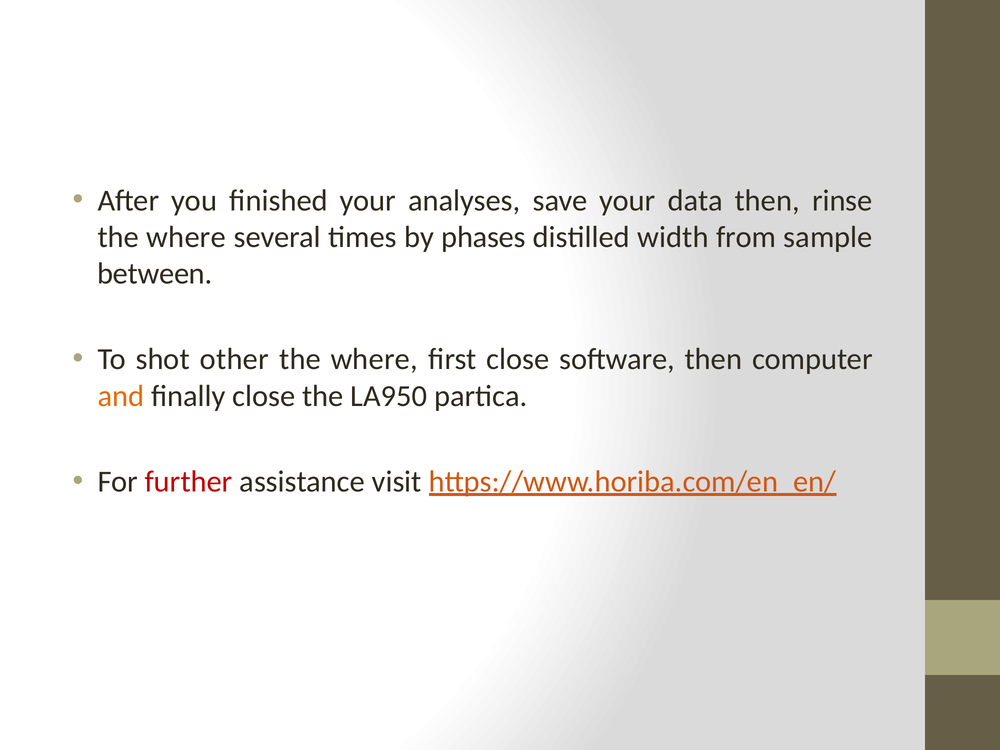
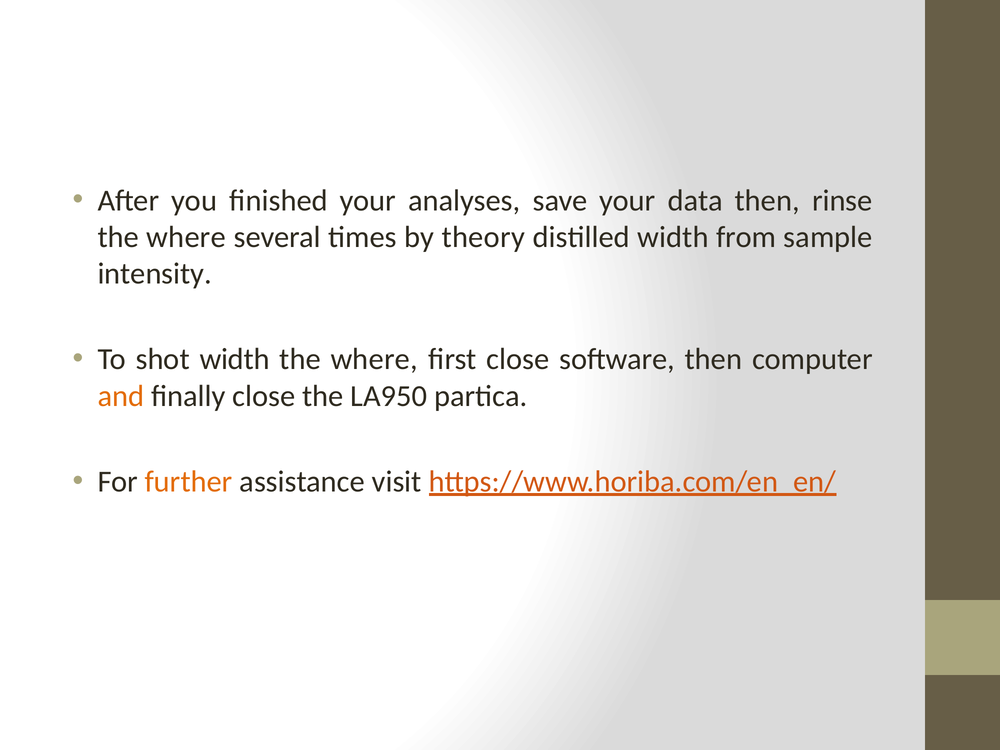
phases: phases -> theory
between: between -> intensity
shot other: other -> width
further colour: red -> orange
